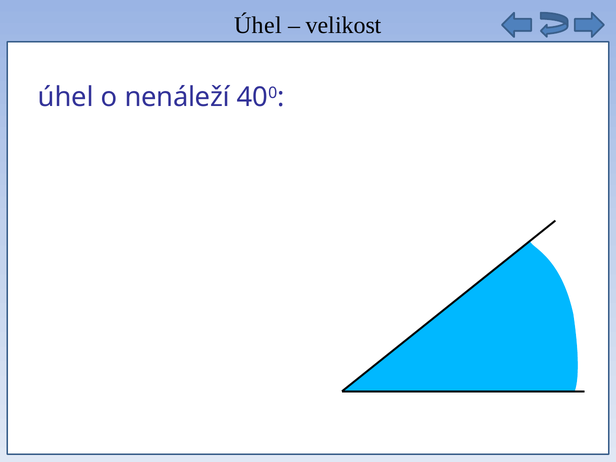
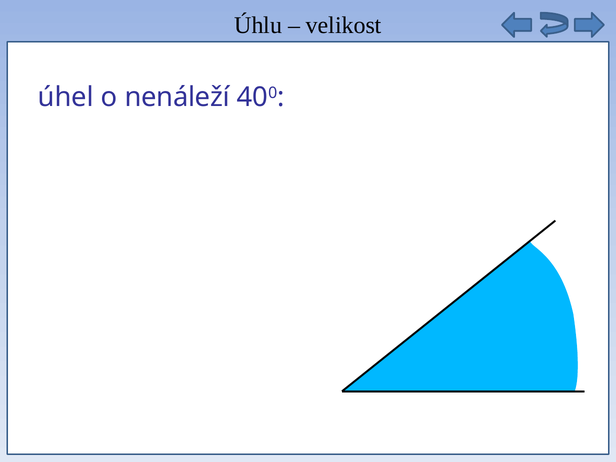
Úhel at (258, 26): Úhel -> Úhlu
